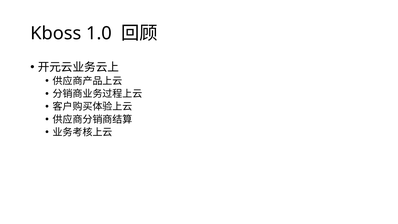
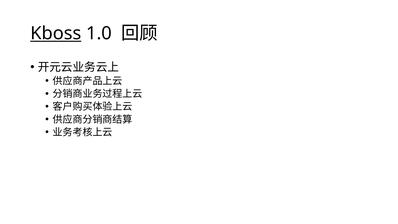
Kboss underline: none -> present
